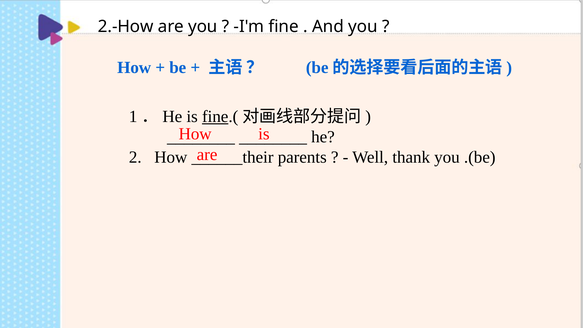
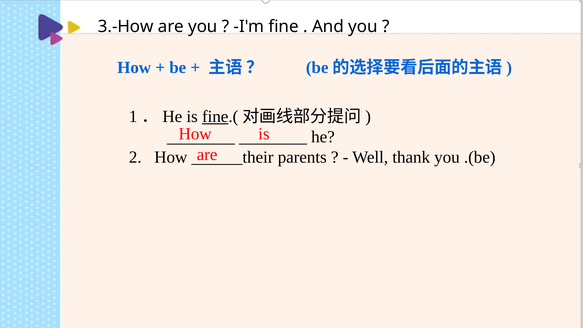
2.-How: 2.-How -> 3.-How
